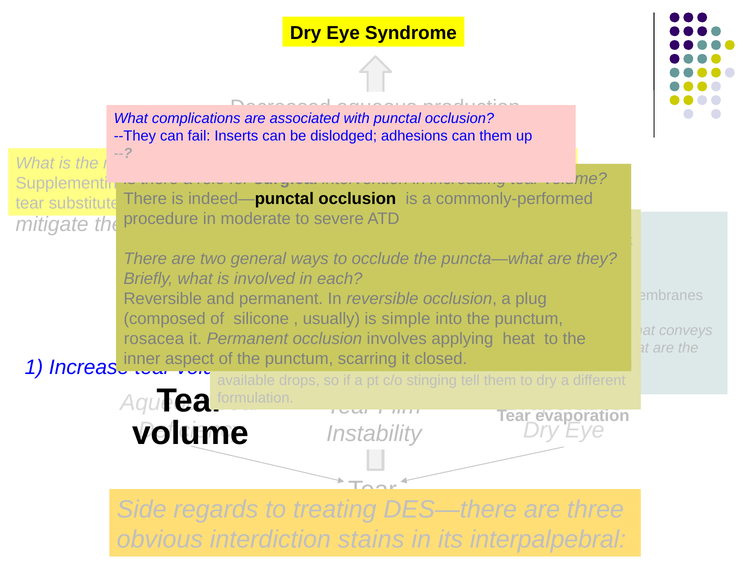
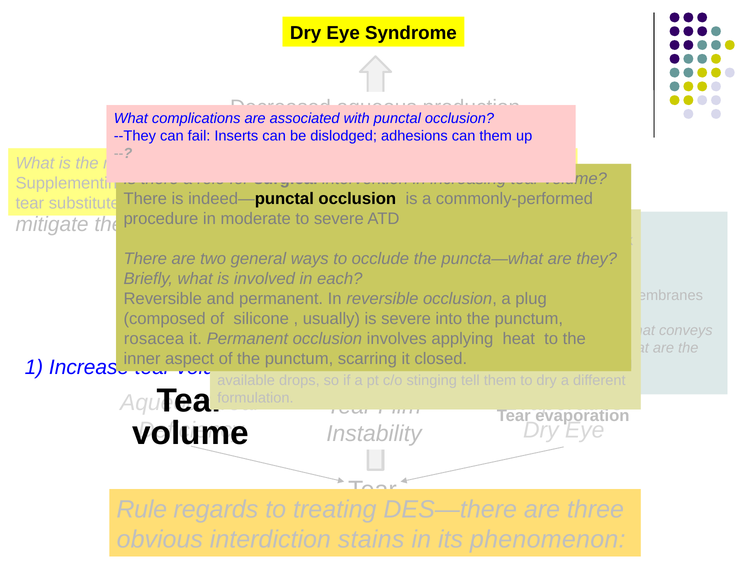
simple at (406, 319): simple -> severe
Side: Side -> Rule
interpalpebral: interpalpebral -> phenomenon
